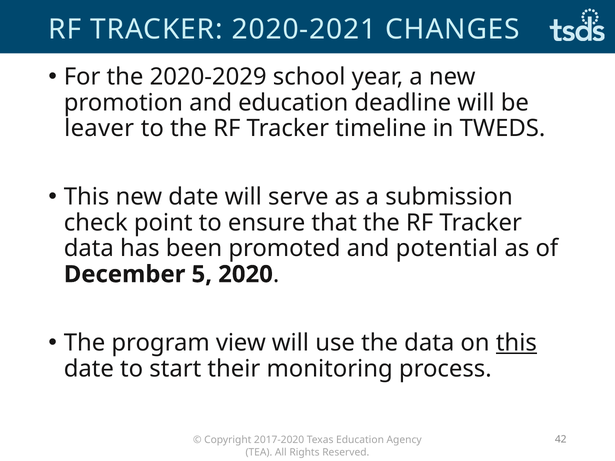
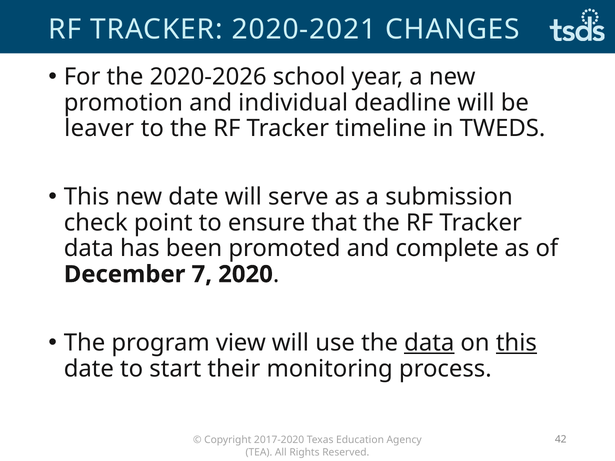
2020-2029: 2020-2029 -> 2020-2026
and education: education -> individual
potential: potential -> complete
5: 5 -> 7
data at (429, 343) underline: none -> present
